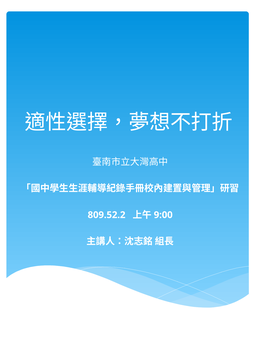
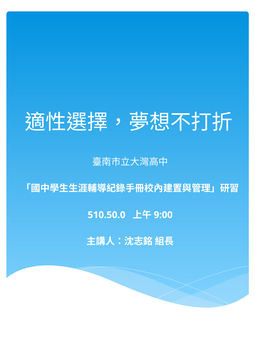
809.52.2: 809.52.2 -> 510.50.0
